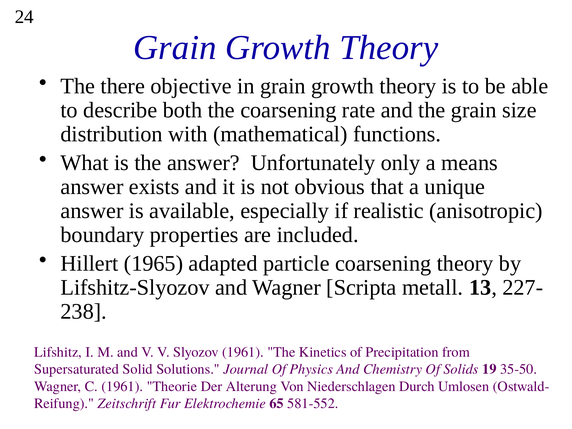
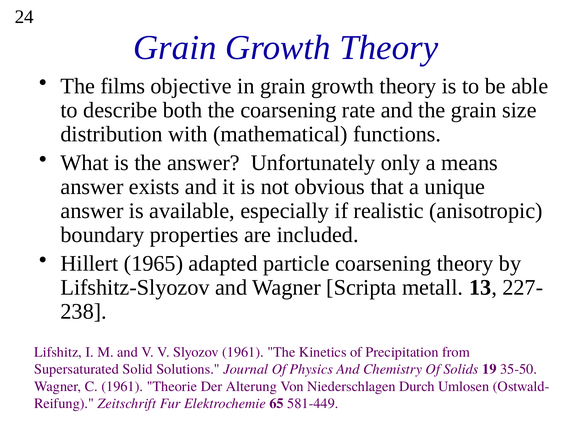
there: there -> films
581-552: 581-552 -> 581-449
